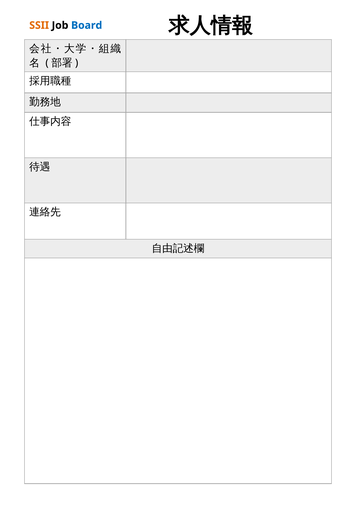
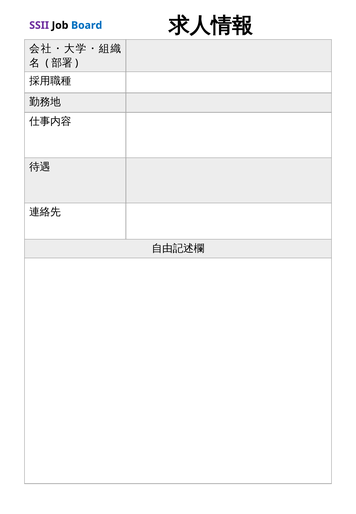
SSII colour: orange -> purple
